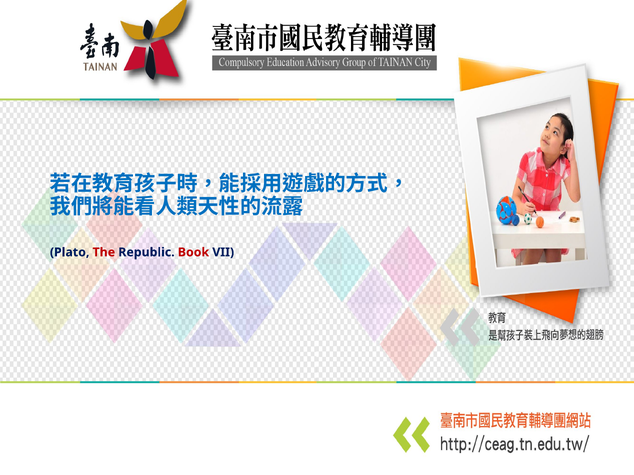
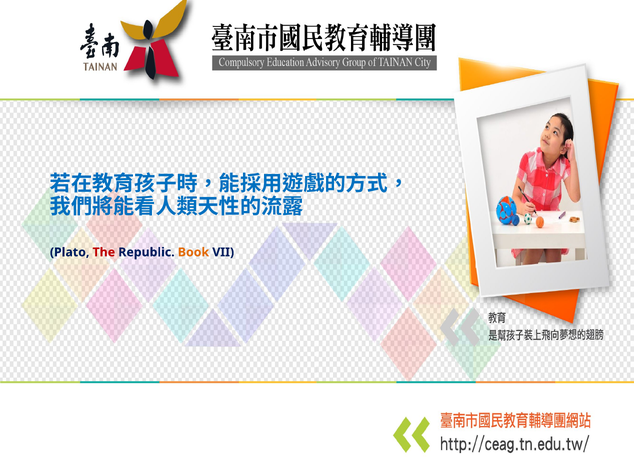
Book colour: red -> orange
